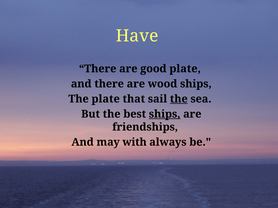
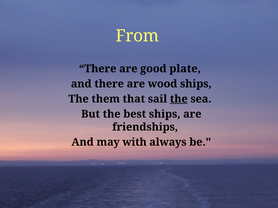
Have: Have -> From
The plate: plate -> them
ships at (165, 114) underline: present -> none
